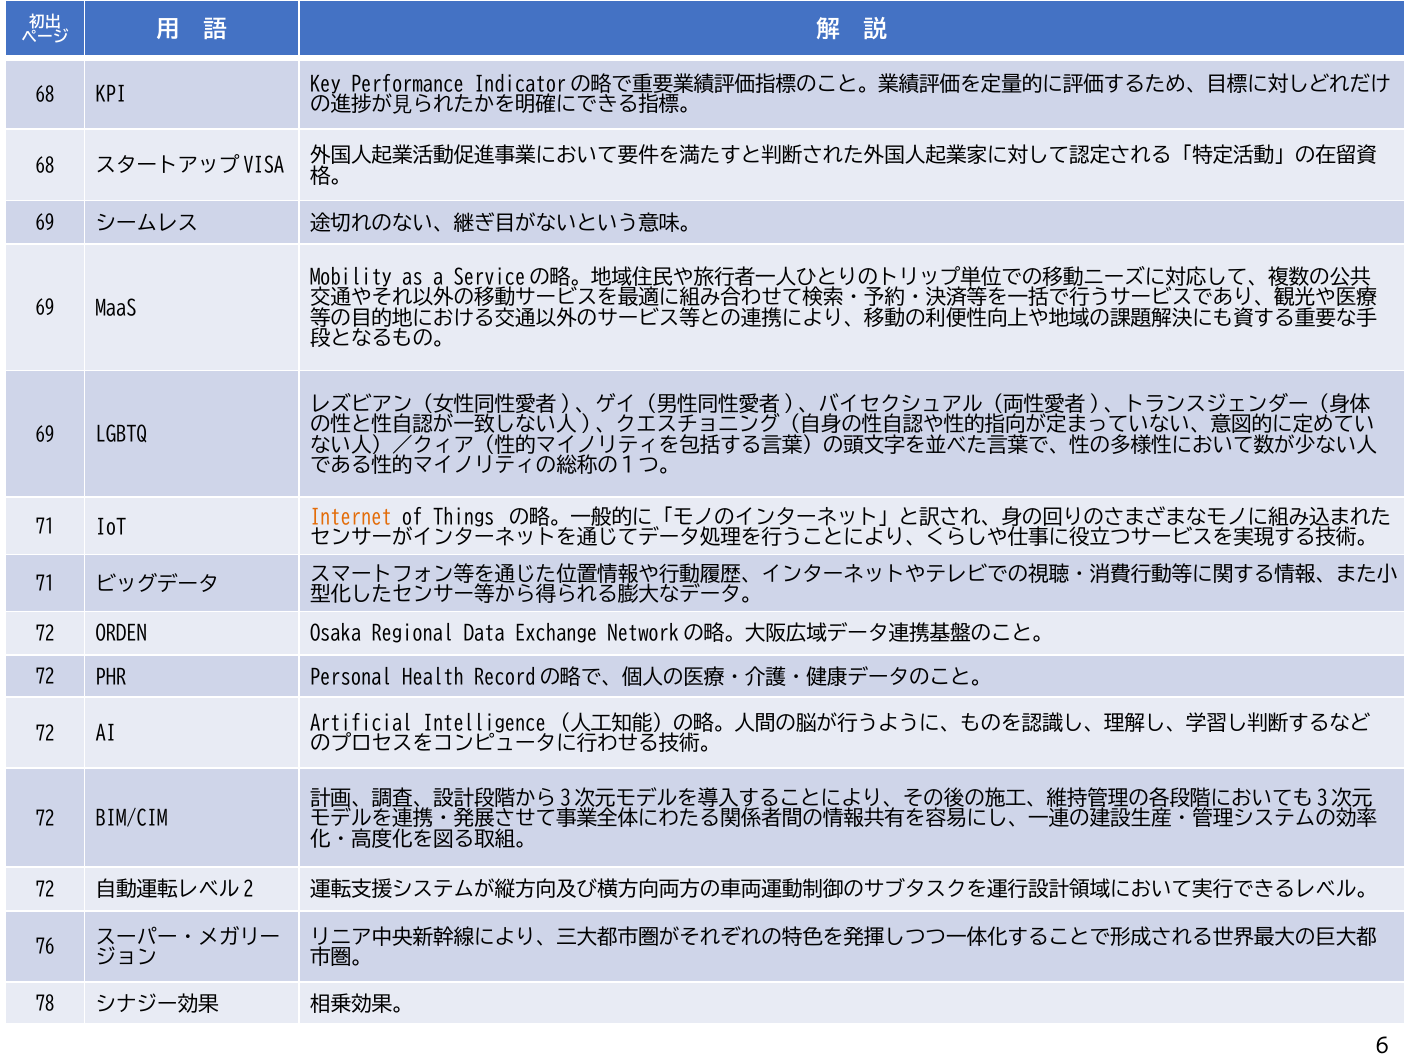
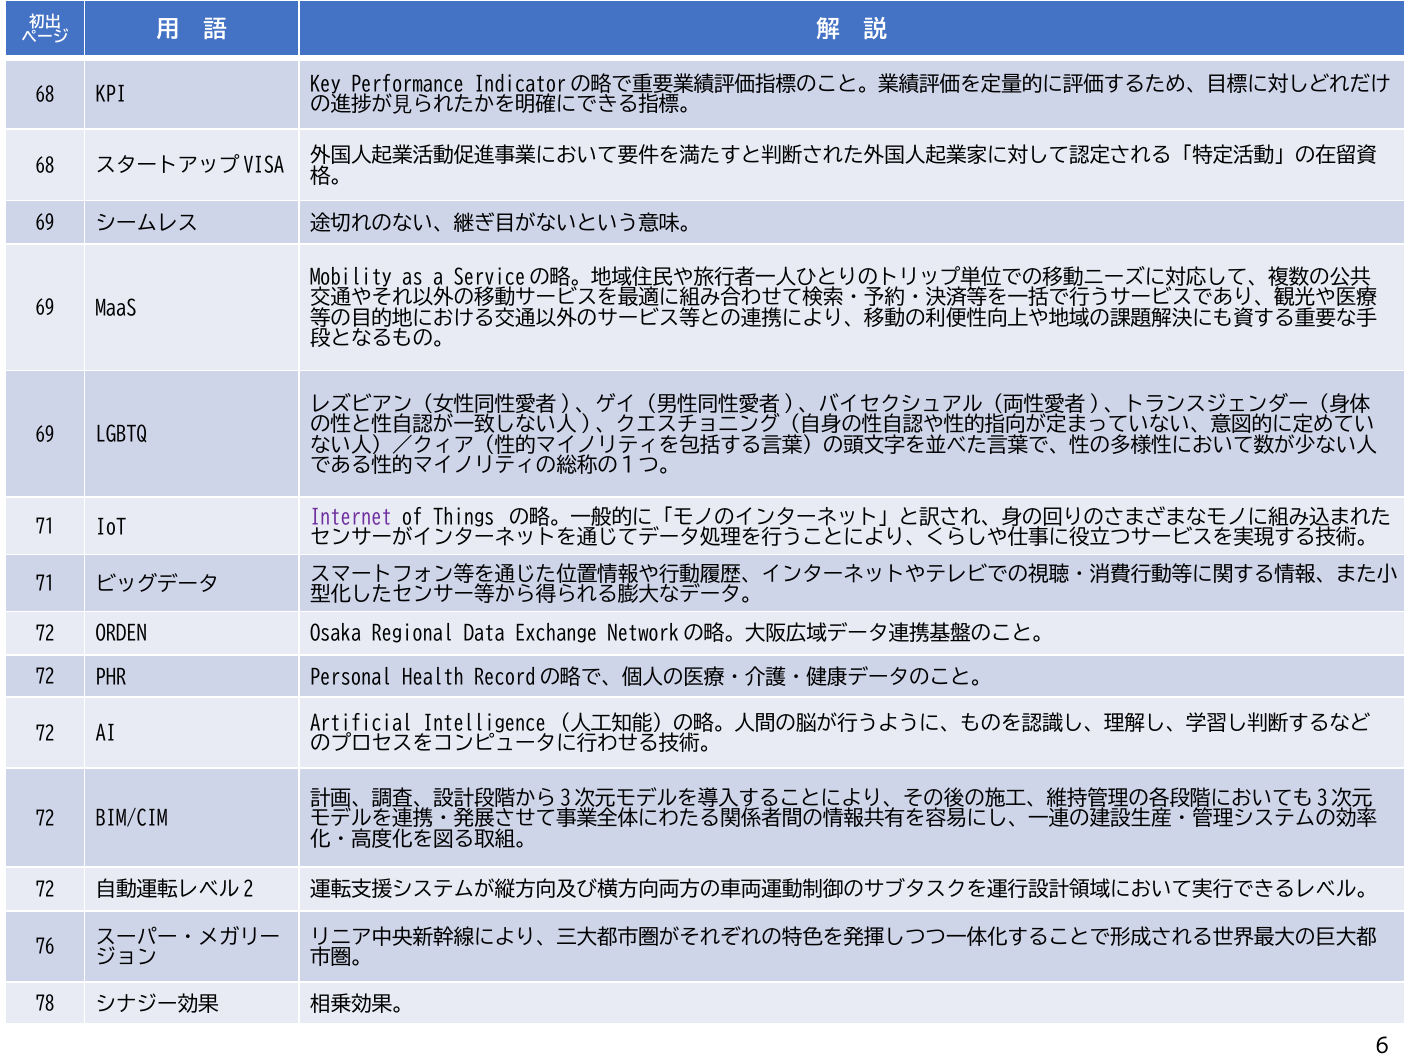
Internet colour: orange -> purple
